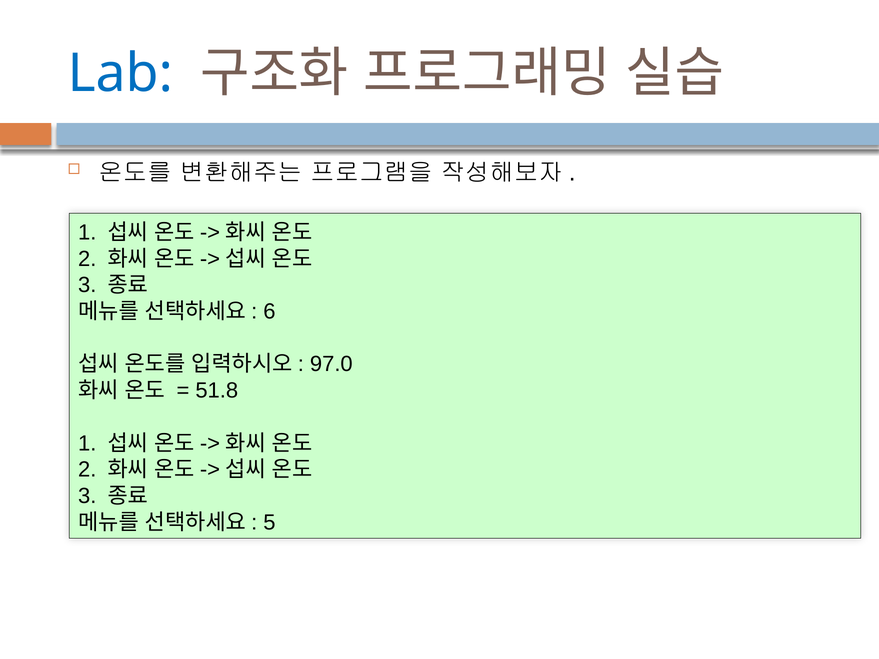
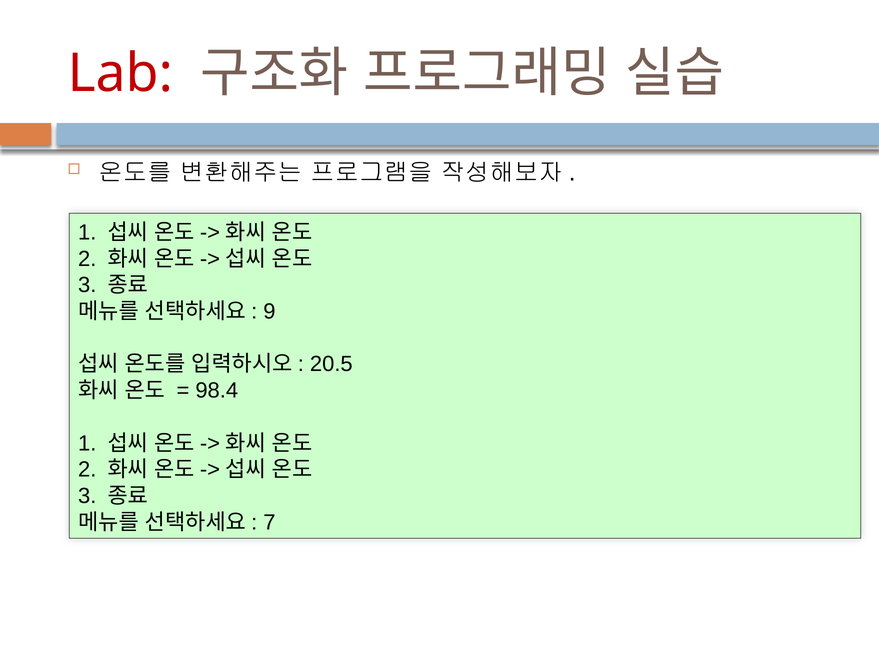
Lab colour: blue -> red
6: 6 -> 9
97.0: 97.0 -> 20.5
51.8: 51.8 -> 98.4
5: 5 -> 7
